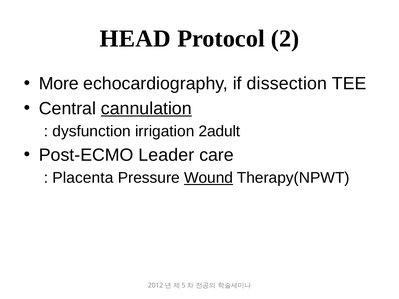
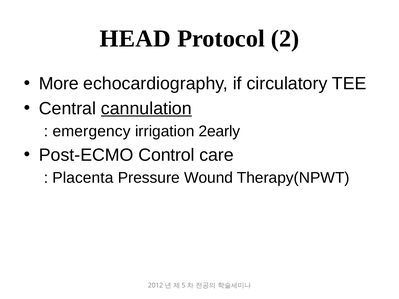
dissection: dissection -> circulatory
dysfunction: dysfunction -> emergency
2adult: 2adult -> 2early
Leader: Leader -> Control
Wound underline: present -> none
